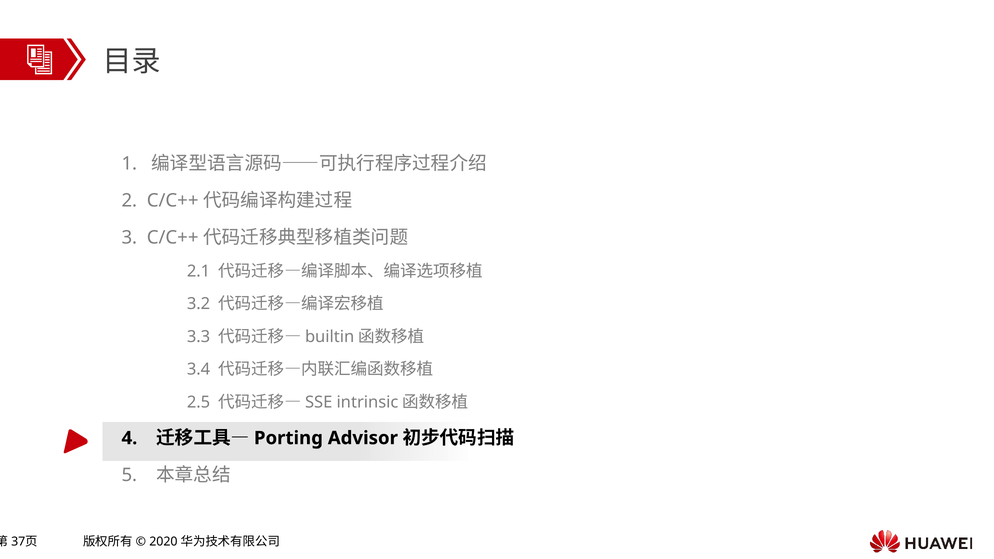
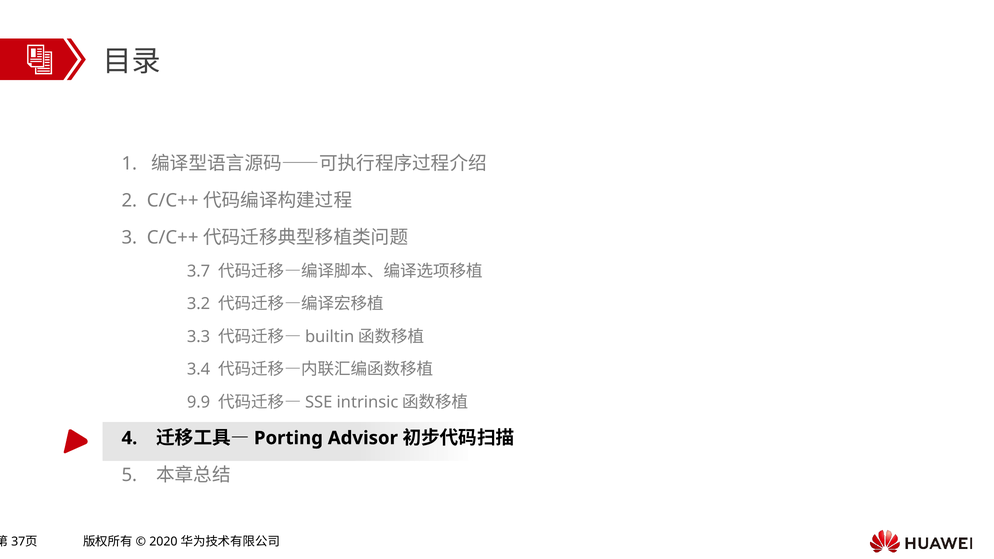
2.1: 2.1 -> 3.7
2.5: 2.5 -> 9.9
